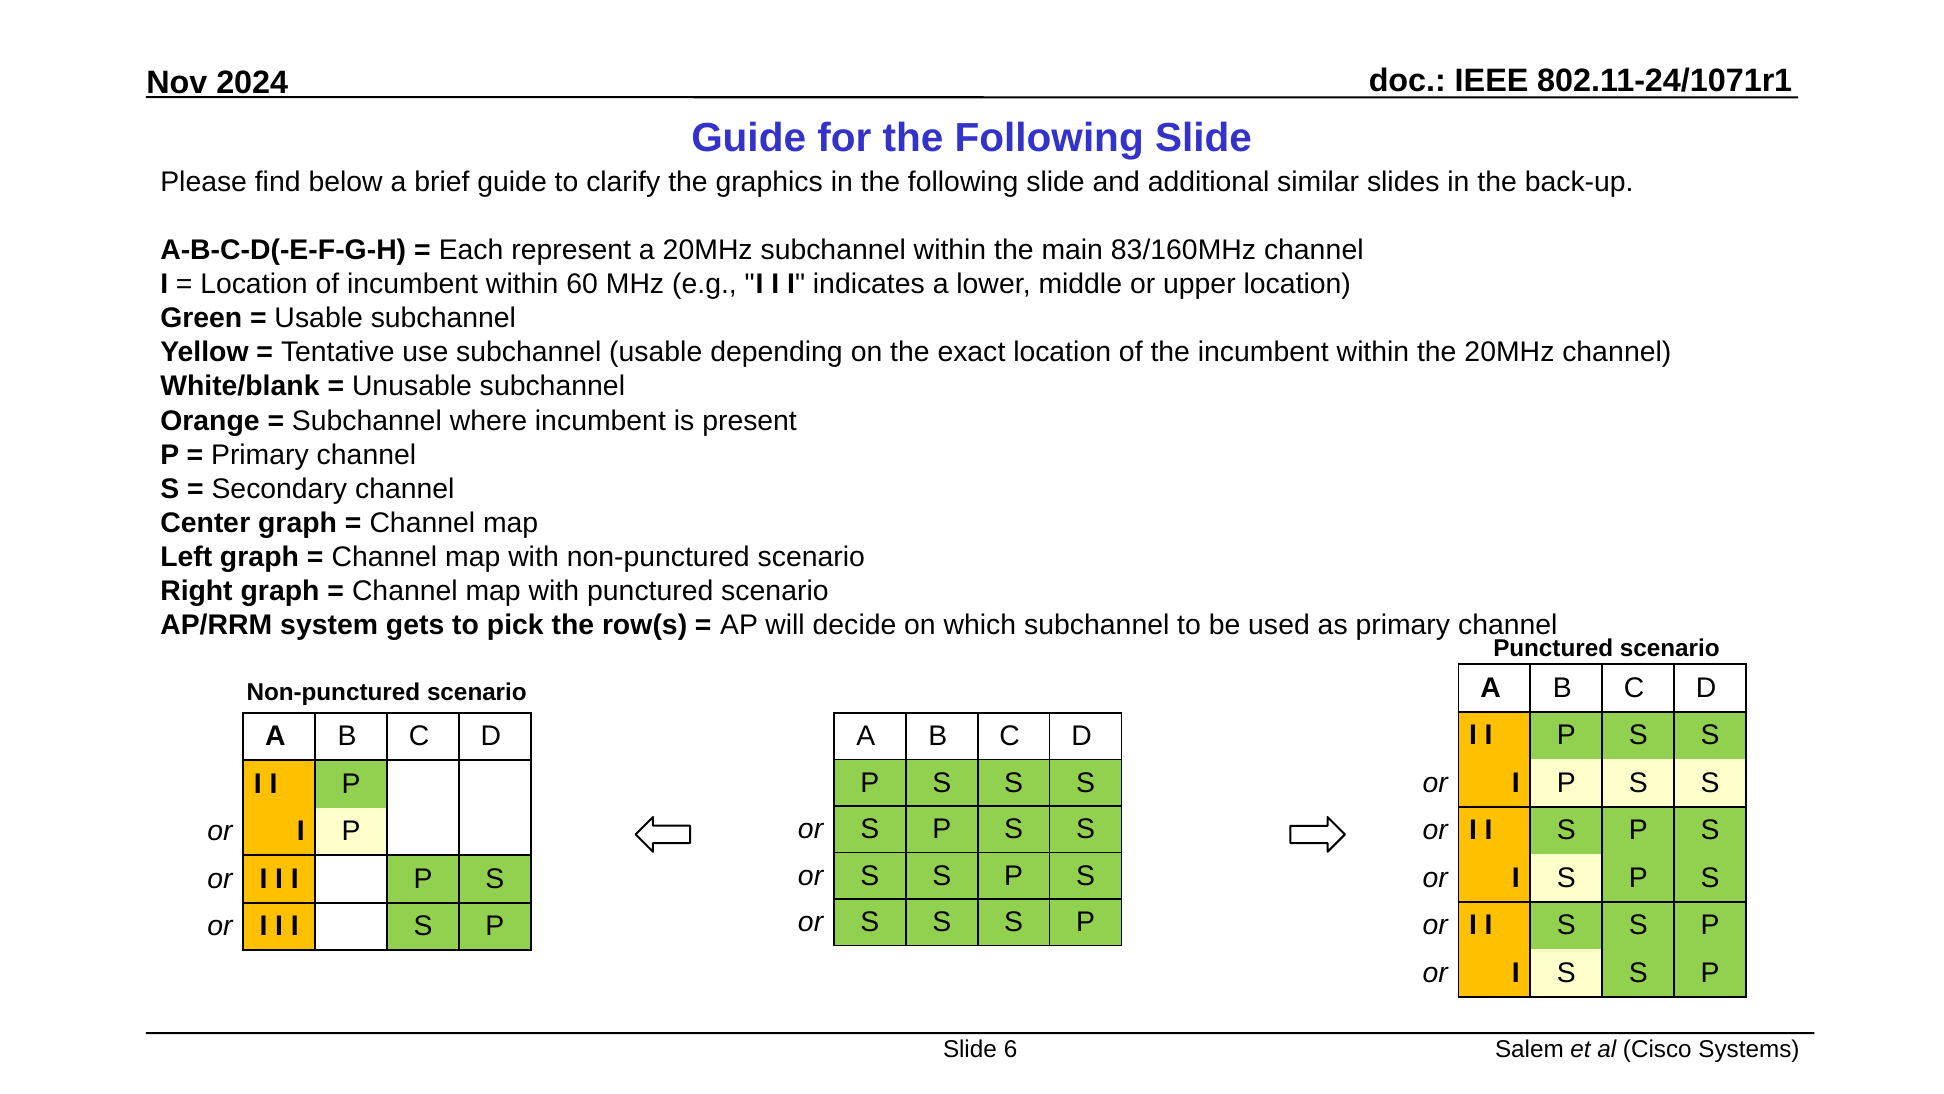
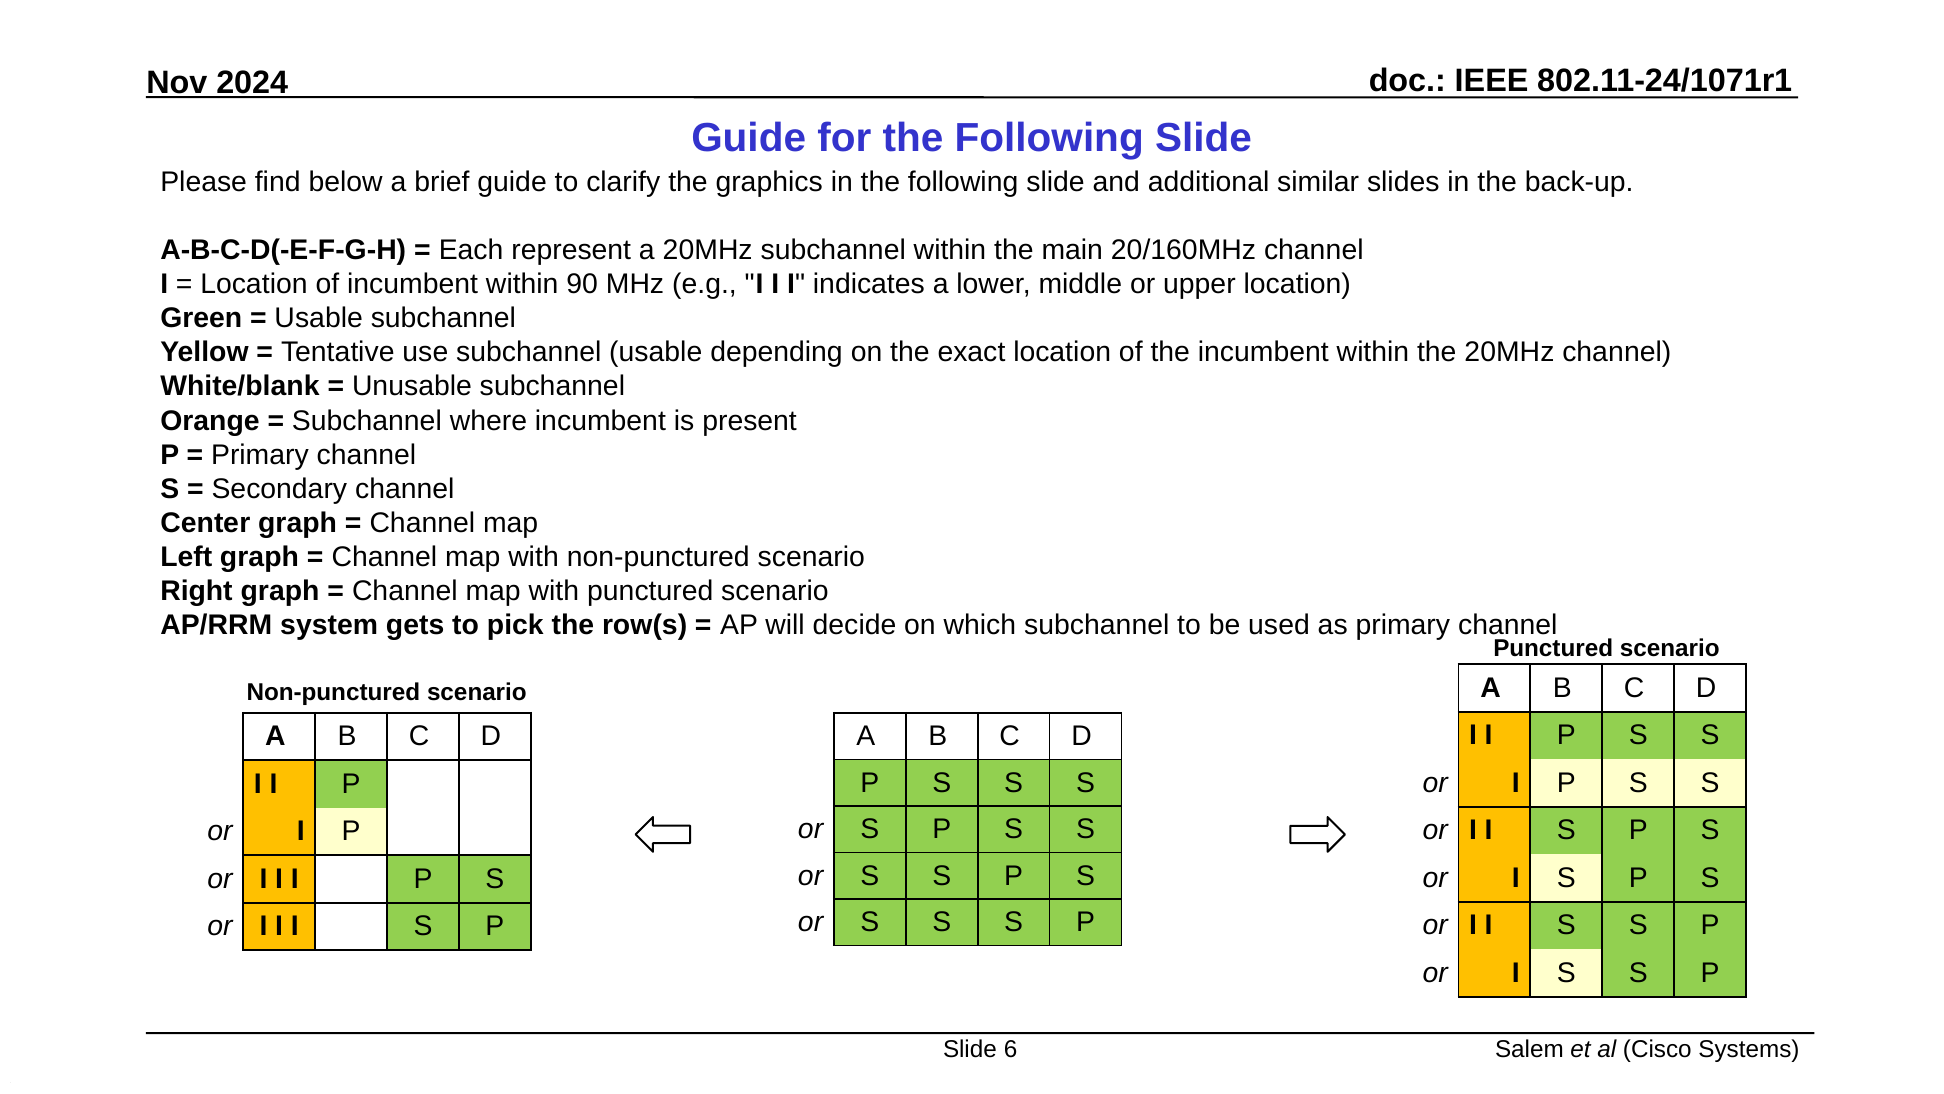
83/160MHz: 83/160MHz -> 20/160MHz
60: 60 -> 90
